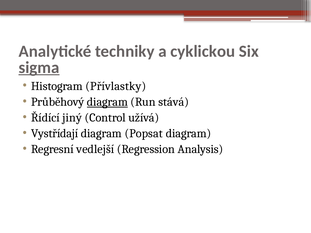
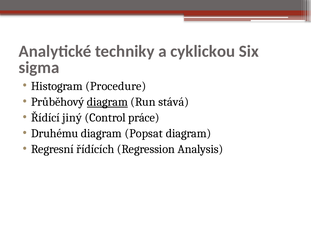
sigma underline: present -> none
Přívlastky: Přívlastky -> Procedure
užívá: užívá -> práce
Vystřídají: Vystřídají -> Druhému
vedlejší: vedlejší -> řídících
